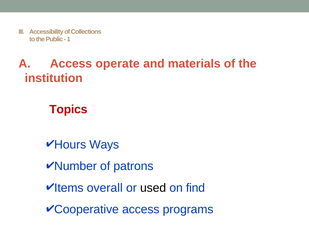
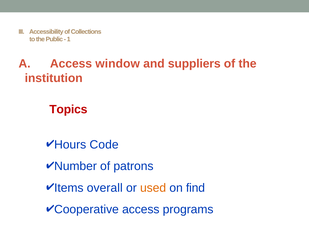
operate: operate -> window
materials: materials -> suppliers
Ways: Ways -> Code
used colour: black -> orange
